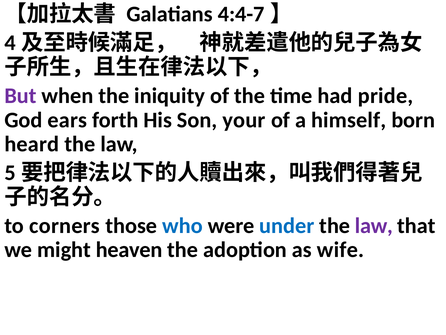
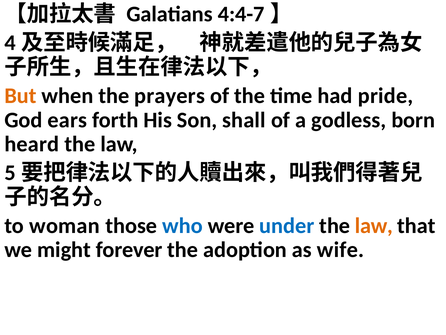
But colour: purple -> orange
iniquity: iniquity -> prayers
your: your -> shall
himself: himself -> godless
corners: corners -> woman
law at (374, 225) colour: purple -> orange
heaven: heaven -> forever
